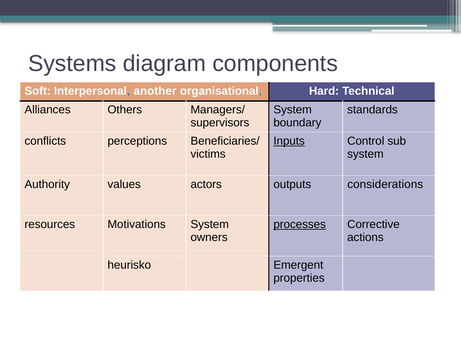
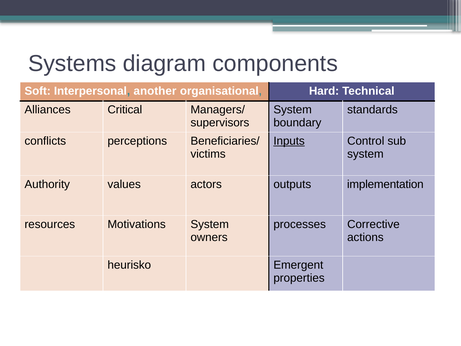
Others: Others -> Critical
considerations: considerations -> implementation
processes underline: present -> none
